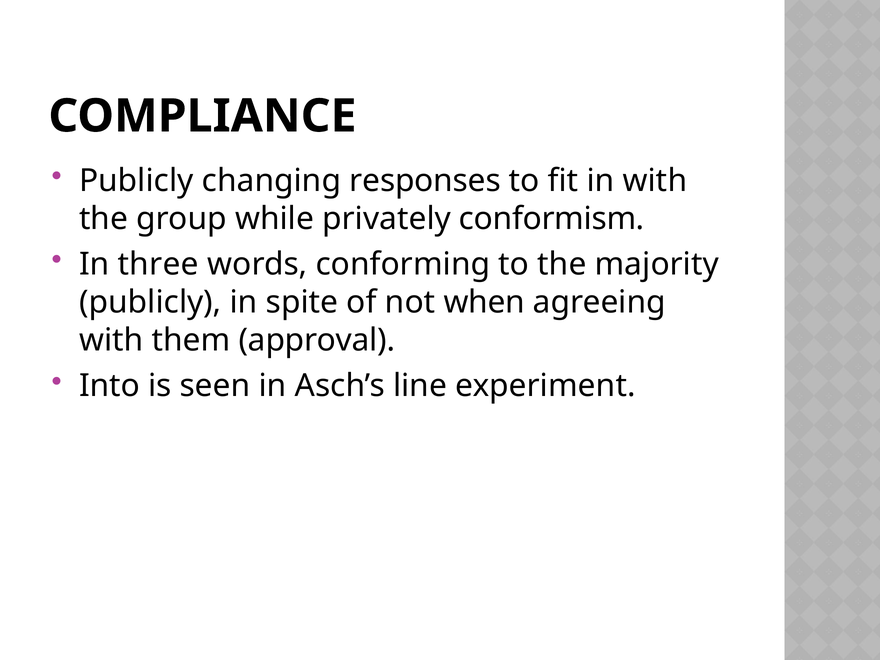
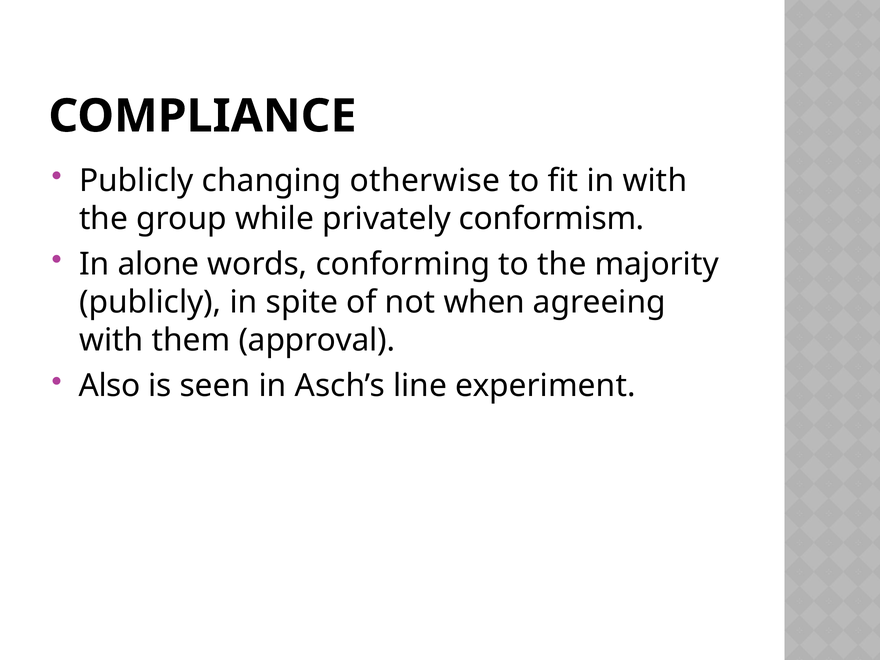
responses: responses -> otherwise
three: three -> alone
Into: Into -> Also
